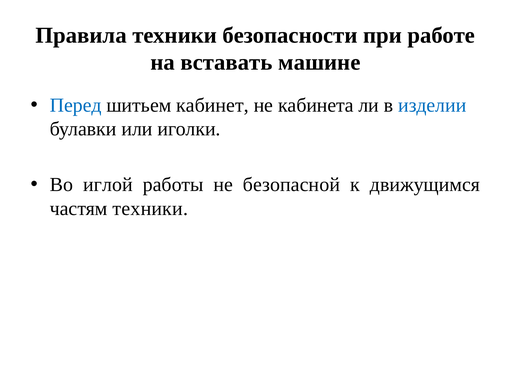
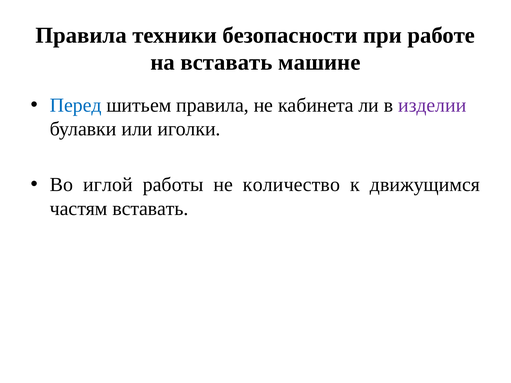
шитьем кабинет: кабинет -> правила
изделии colour: blue -> purple
безопасной: безопасной -> количество
частям техники: техники -> вставать
